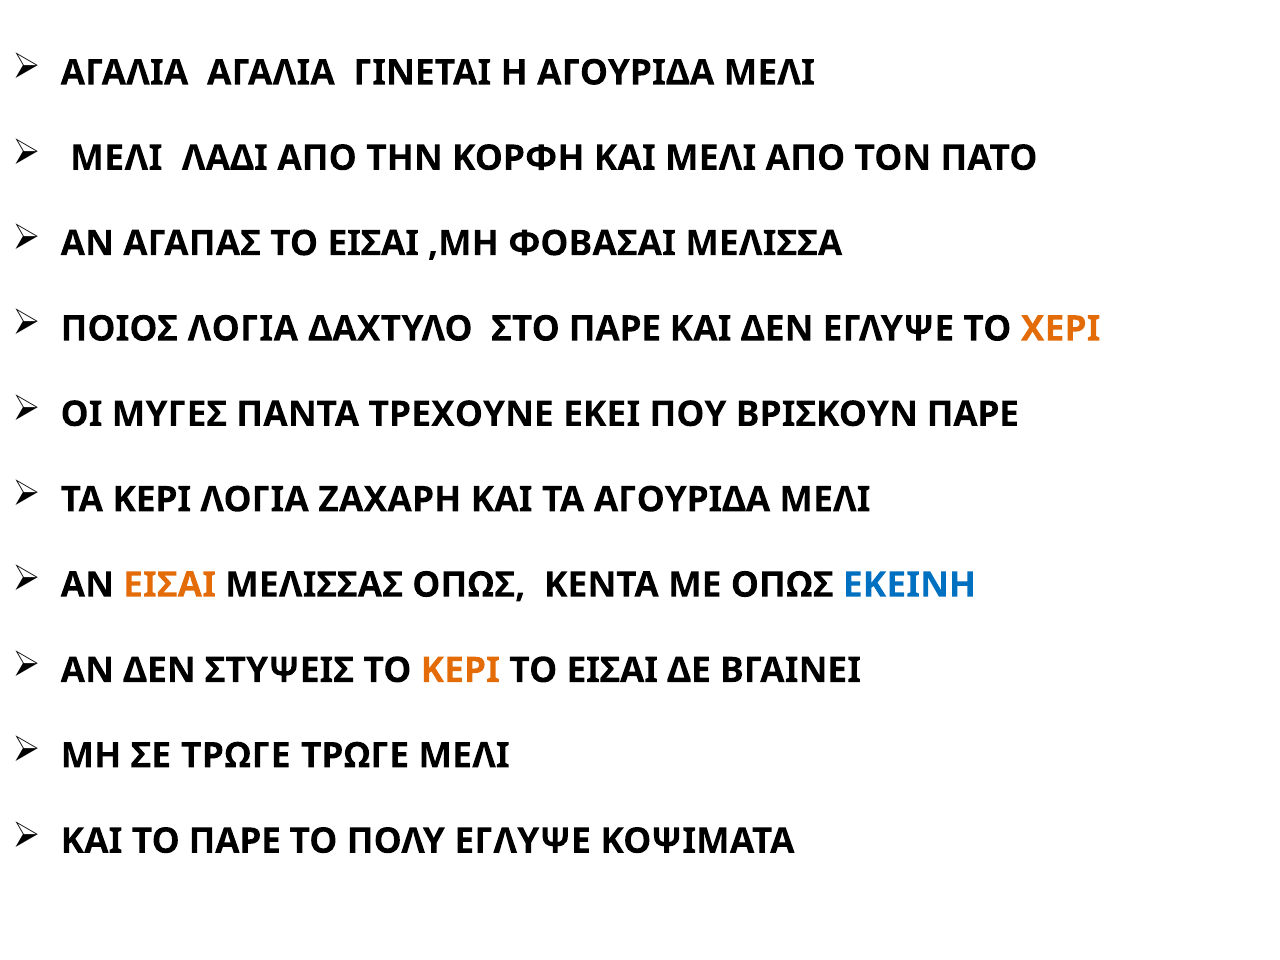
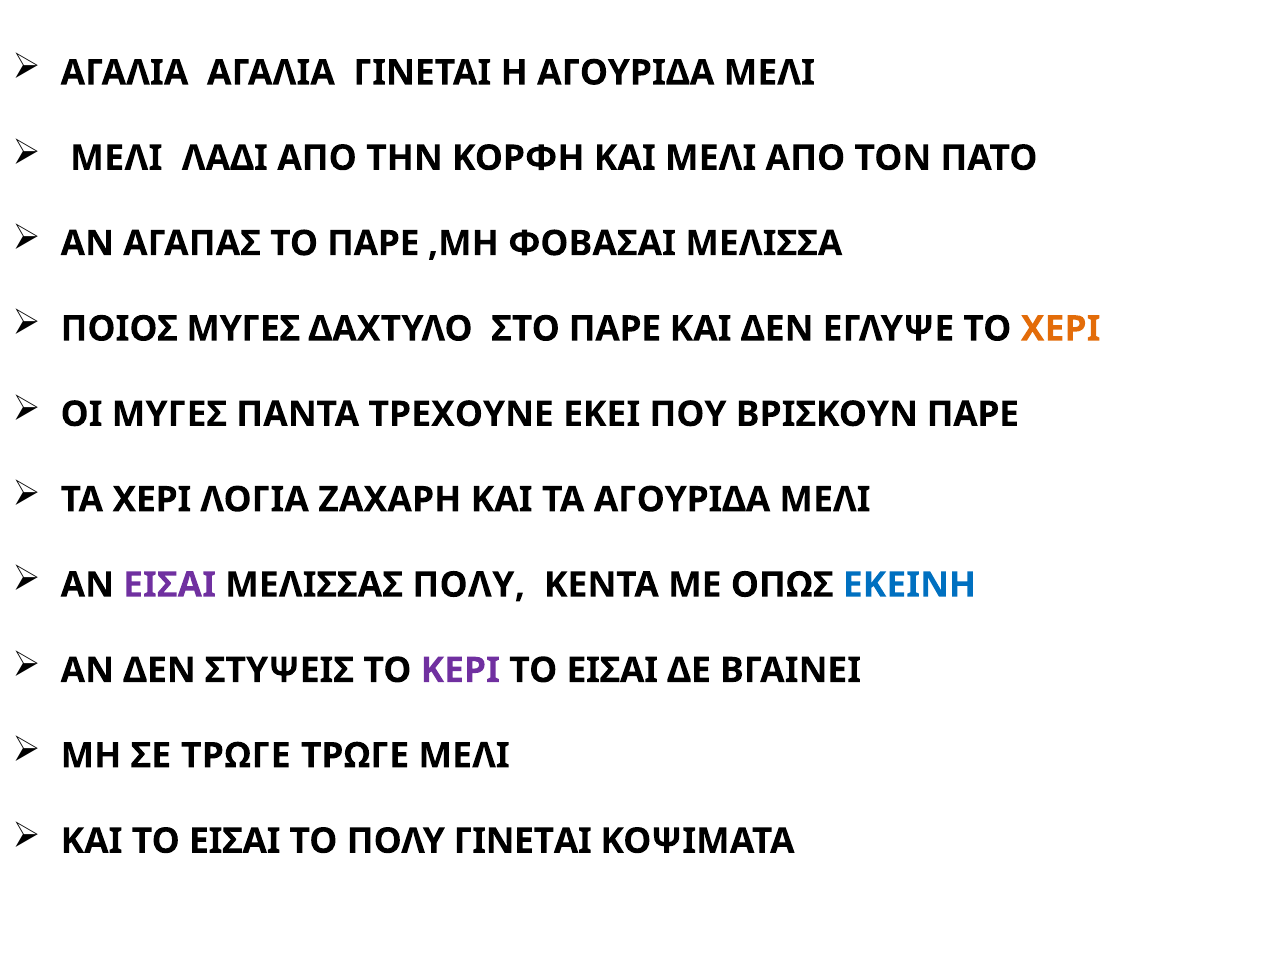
ΑΓΑΠΑΣ ΤΟ ΕΙΣΑΙ: ΕΙΣΑΙ -> ΠΑΡΕ
ΠΟΙΟΣ ΛΟΓΙΑ: ΛΟΓΙΑ -> ΜΥΓΕΣ
ΤΑ ΚΕΡΙ: ΚΕΡΙ -> ΧΕΡΙ
ΕΙΣΑΙ at (170, 585) colour: orange -> purple
ΜΕΛΙΣΣΑΣ ΟΠΩΣ: ΟΠΩΣ -> ΠΟΛΥ
ΚΕΡΙ at (460, 670) colour: orange -> purple
ΚΑΙ ΤΟ ΠΑΡΕ: ΠΑΡΕ -> ΕΙΣΑΙ
ΠΟΛΥ ΕΓΛΥΨΕ: ΕΓΛΥΨΕ -> ΓΙΝΕΤΑΙ
